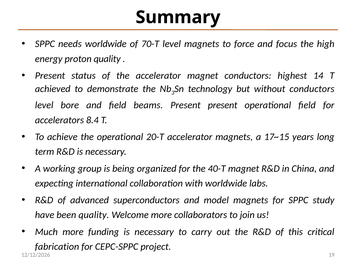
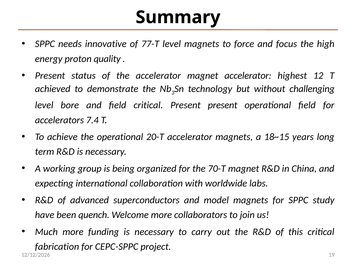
needs worldwide: worldwide -> innovative
70-T: 70-T -> 77-T
magnet conductors: conductors -> accelerator
14: 14 -> 12
without conductors: conductors -> challenging
field beams: beams -> critical
8.4: 8.4 -> 7.4
17~15: 17~15 -> 18~15
40-T: 40-T -> 70-T
been quality: quality -> quench
